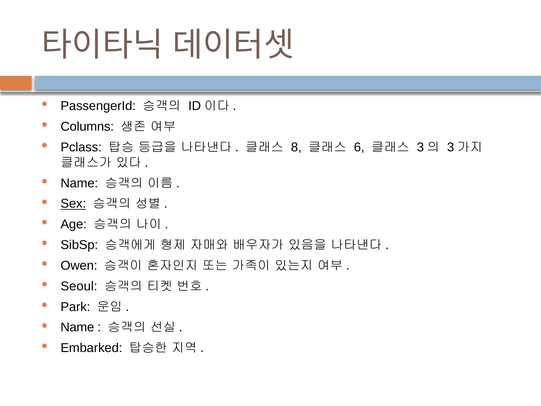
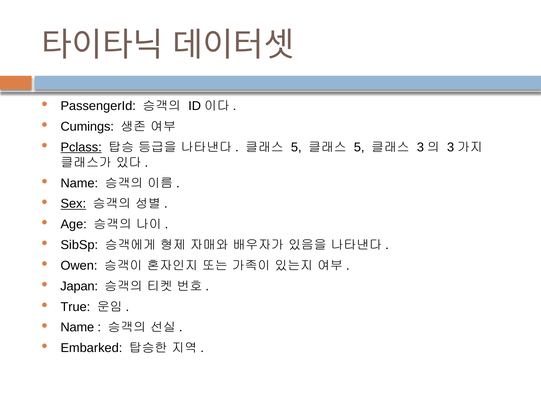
Columns: Columns -> Cumings
Pclass underline: none -> present
8 at (296, 147): 8 -> 5
6 at (359, 147): 6 -> 5
Seoul: Seoul -> Japan
Park: Park -> True
